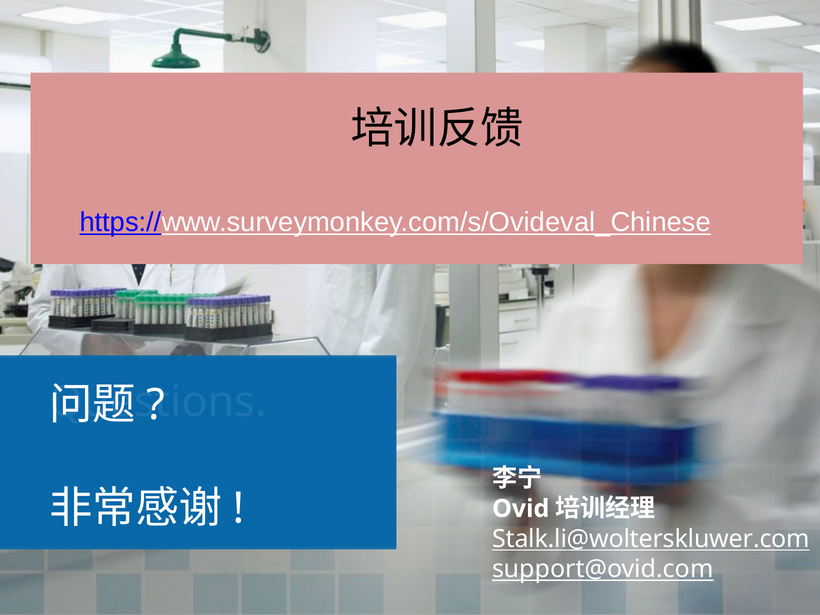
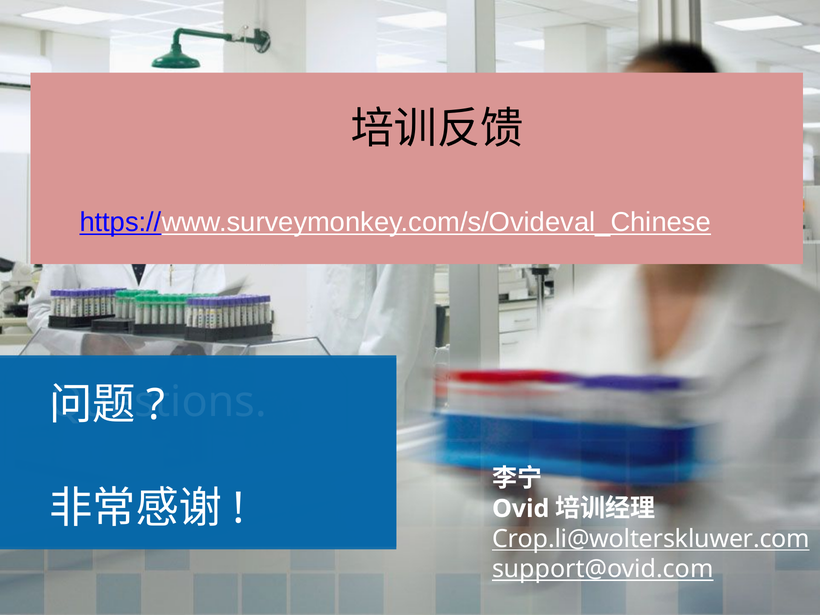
Stalk.li@wolterskluwer.com: Stalk.li@wolterskluwer.com -> Crop.li@wolterskluwer.com
